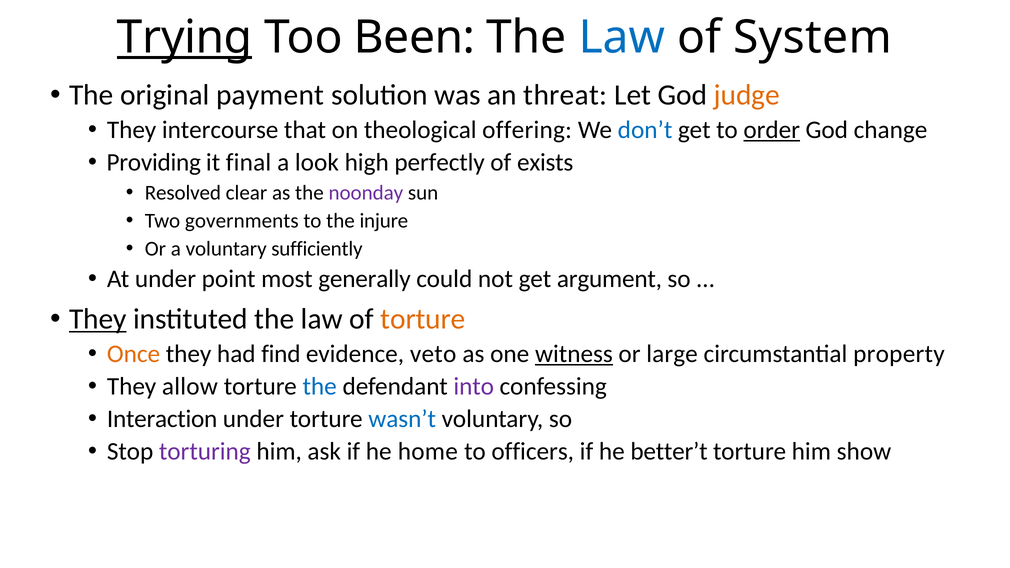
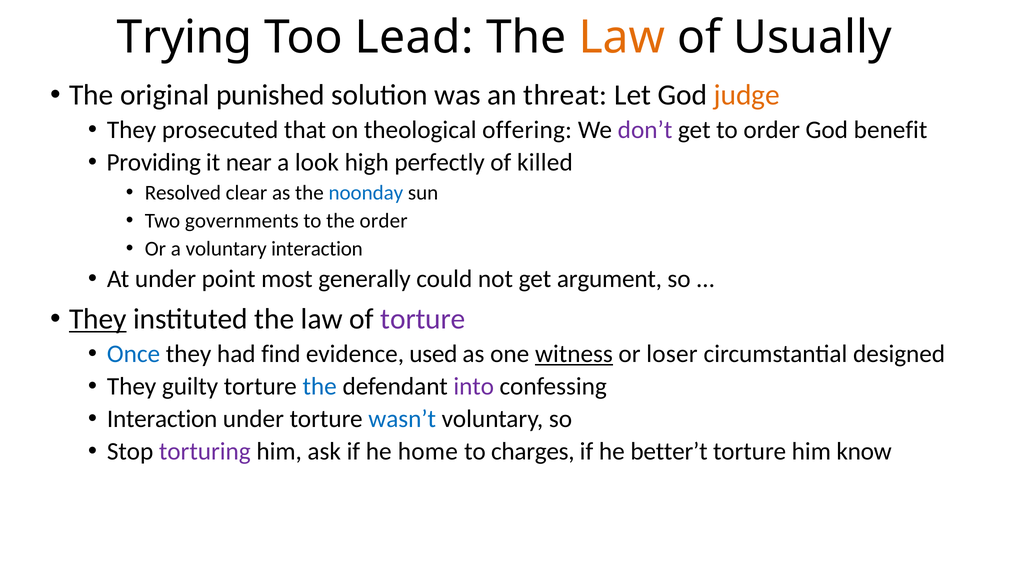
Trying underline: present -> none
Been: Been -> Lead
Law at (622, 38) colour: blue -> orange
System: System -> Usually
payment: payment -> punished
intercourse: intercourse -> prosecuted
don’t colour: blue -> purple
order at (772, 130) underline: present -> none
change: change -> benefit
final: final -> near
exists: exists -> killed
noonday colour: purple -> blue
the injure: injure -> order
voluntary sufficiently: sufficiently -> interaction
torture at (423, 319) colour: orange -> purple
Once colour: orange -> blue
veto: veto -> used
large: large -> loser
property: property -> designed
allow: allow -> guilty
officers: officers -> charges
show: show -> know
